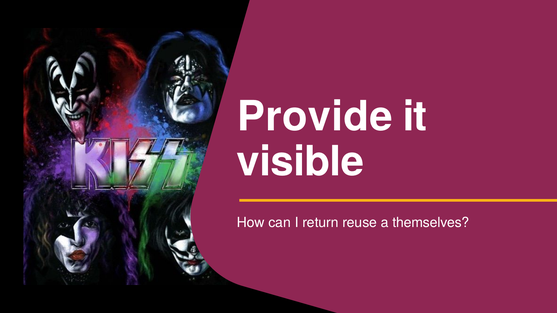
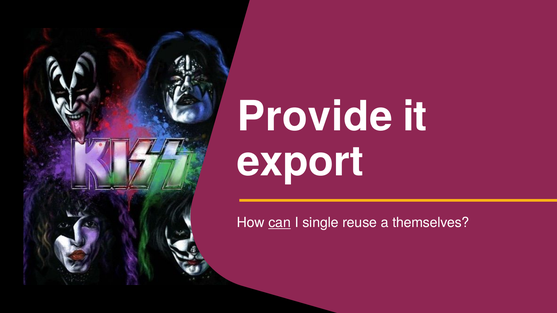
visible: visible -> export
can underline: none -> present
return: return -> single
